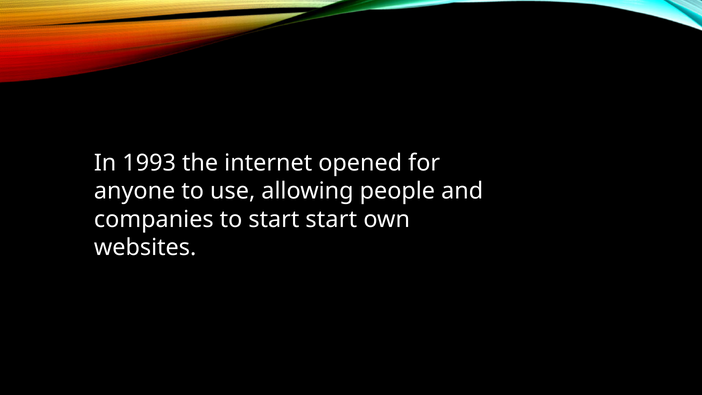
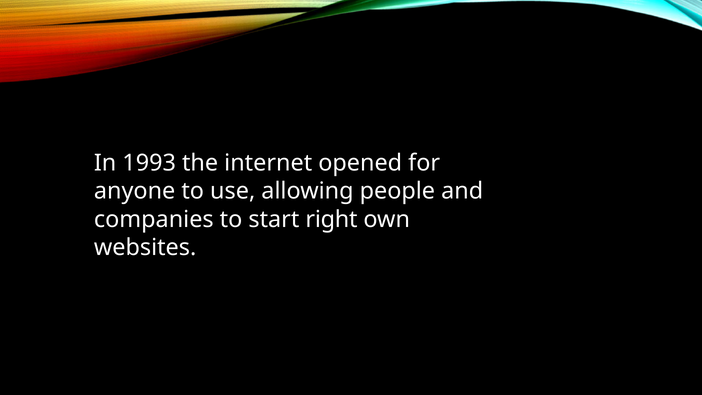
start start: start -> right
